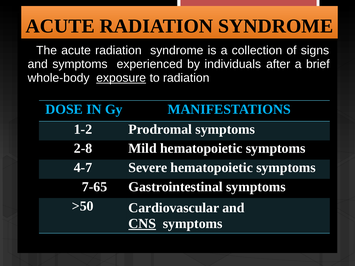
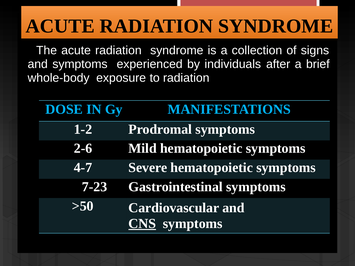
exposure underline: present -> none
2-8: 2-8 -> 2-6
7-65: 7-65 -> 7-23
